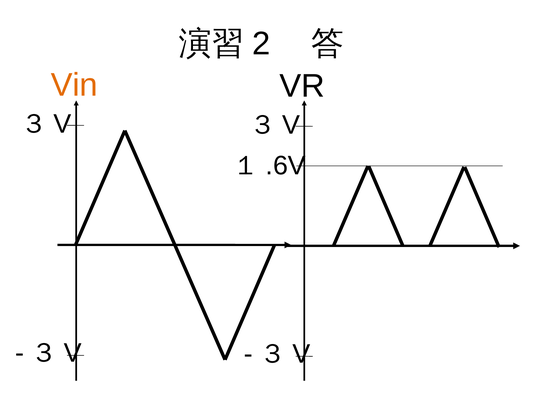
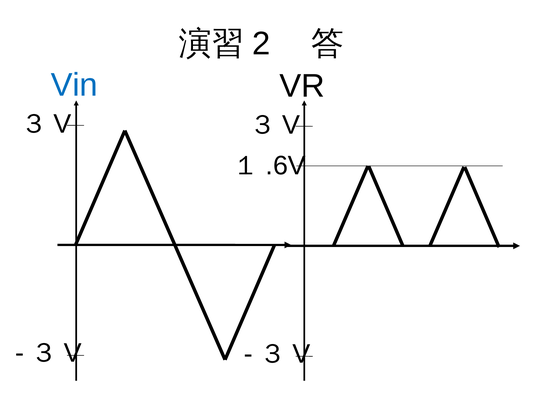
Vin colour: orange -> blue
